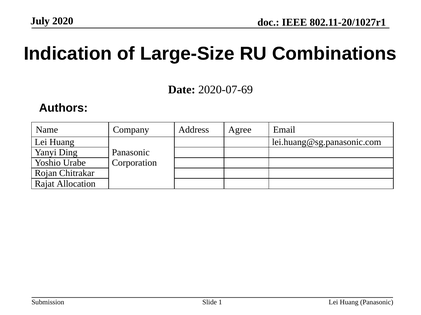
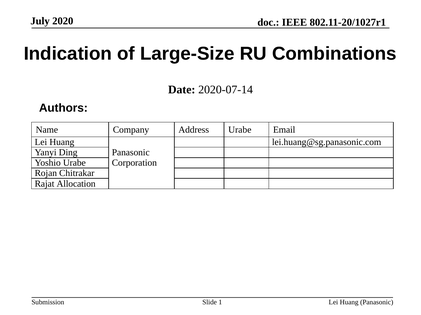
2020-07-69: 2020-07-69 -> 2020-07-14
Address Agree: Agree -> Urabe
